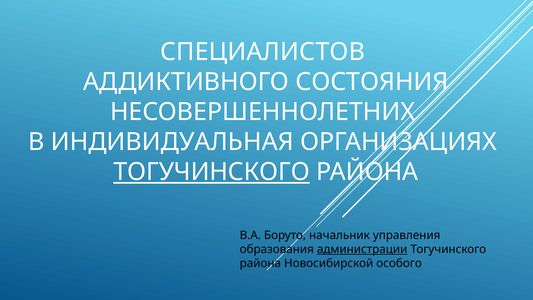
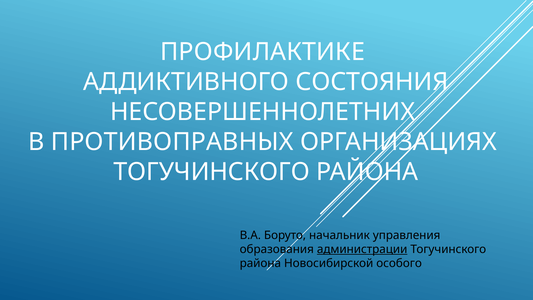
СПЕЦИАЛИСТОВ: СПЕЦИАЛИСТОВ -> ПРОФИЛАКТИКЕ
ИНДИВИДУАЛЬНАЯ: ИНДИВИДУАЛЬНАЯ -> ПРОТИВОПРАВНЫХ
ТОГУЧИНСКОГО at (212, 172) underline: present -> none
